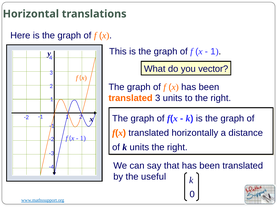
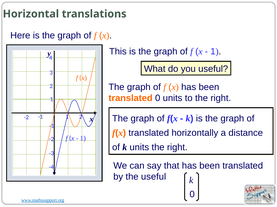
you vector: vector -> useful
translated 3: 3 -> 0
